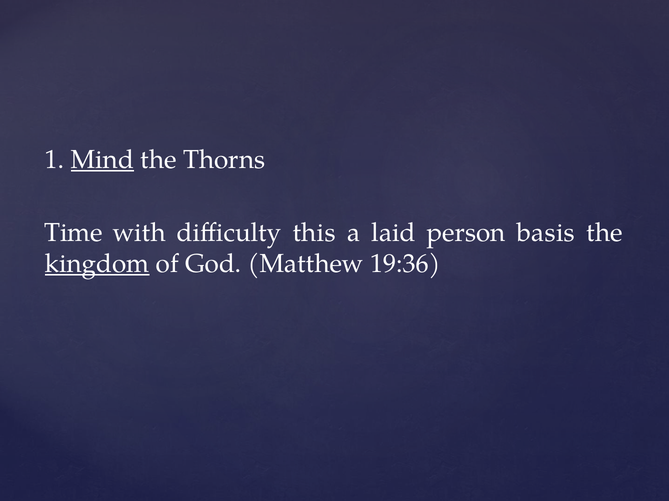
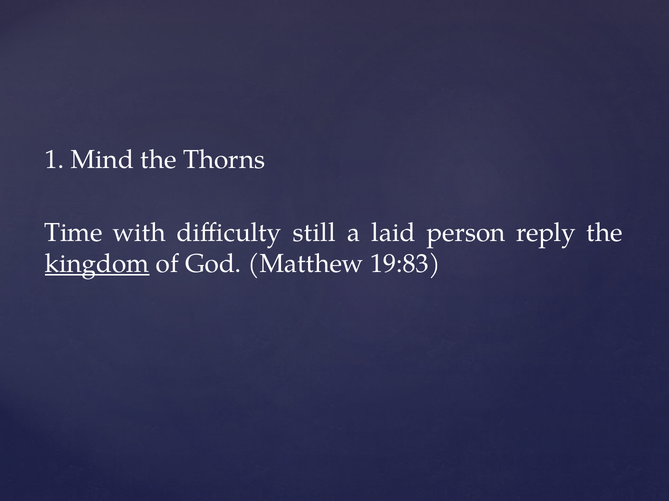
Mind underline: present -> none
this: this -> still
basis: basis -> reply
19:36: 19:36 -> 19:83
